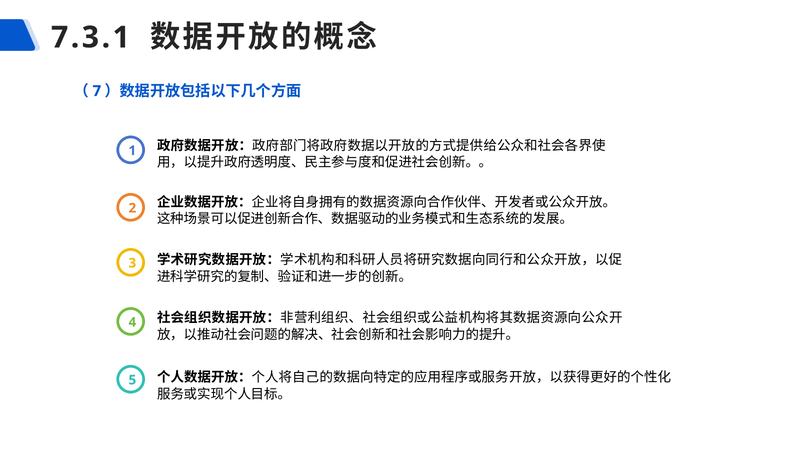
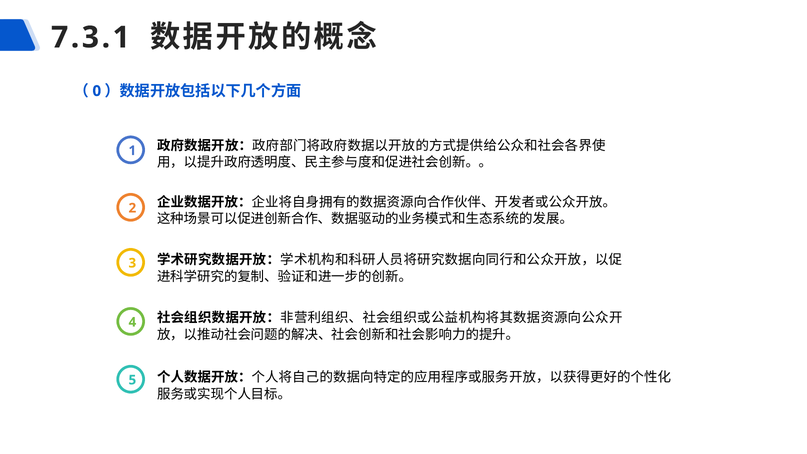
7: 7 -> 0
